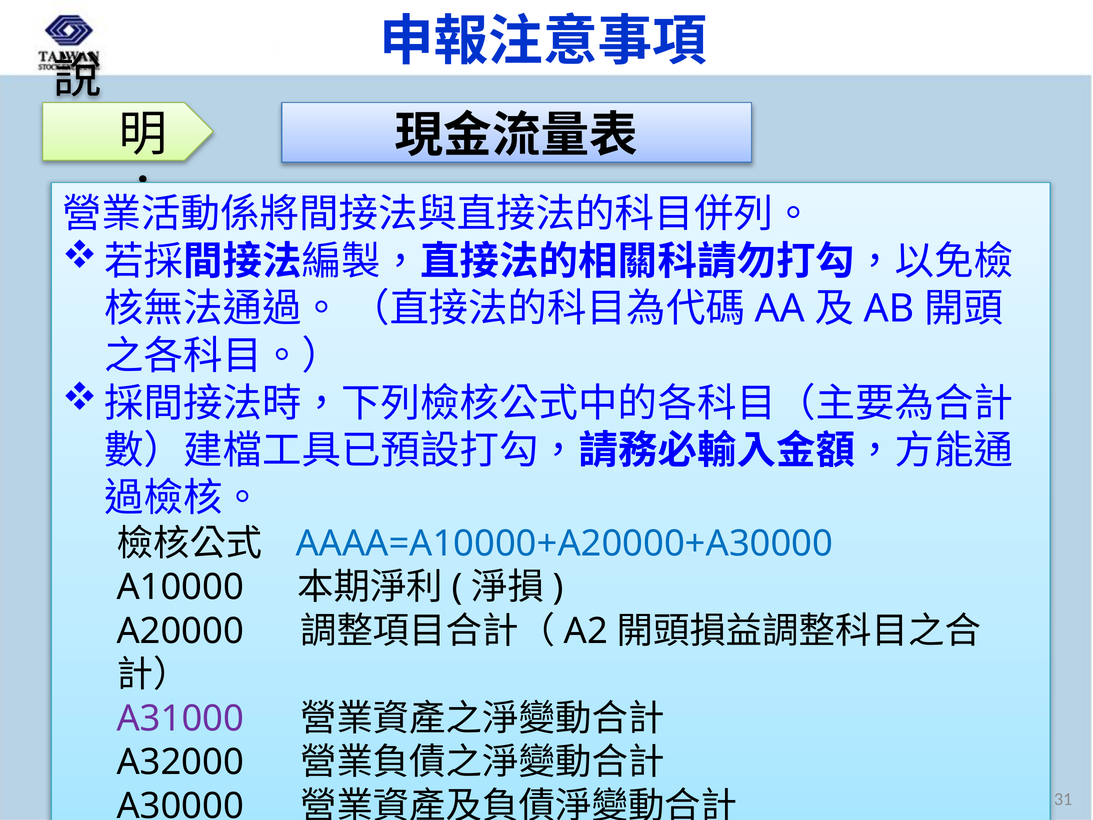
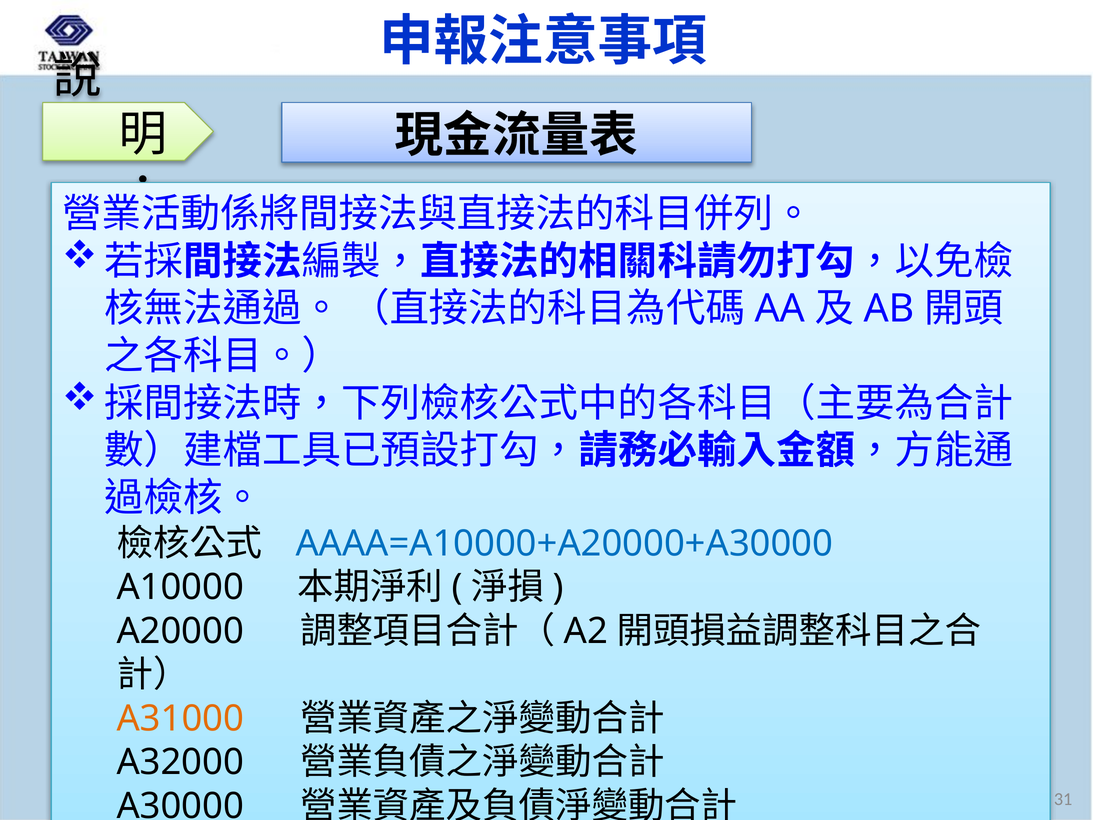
A31000 colour: purple -> orange
